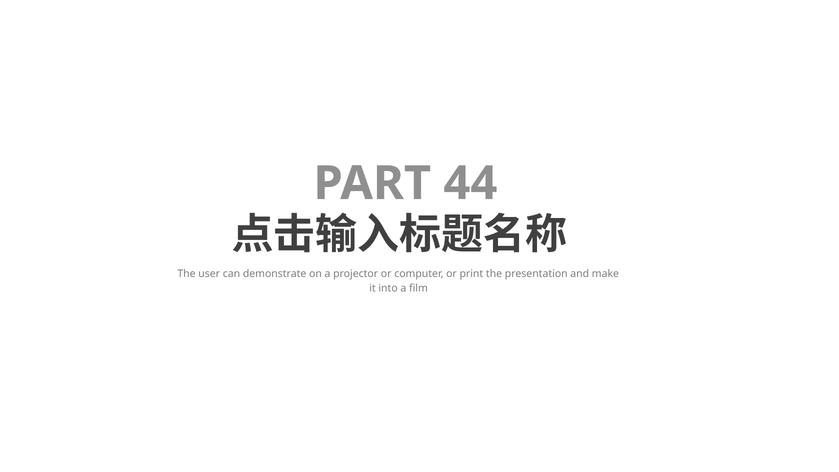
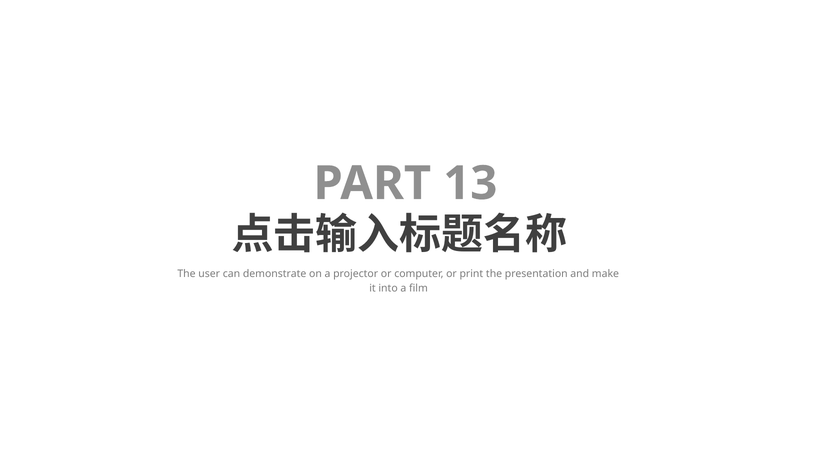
44: 44 -> 13
